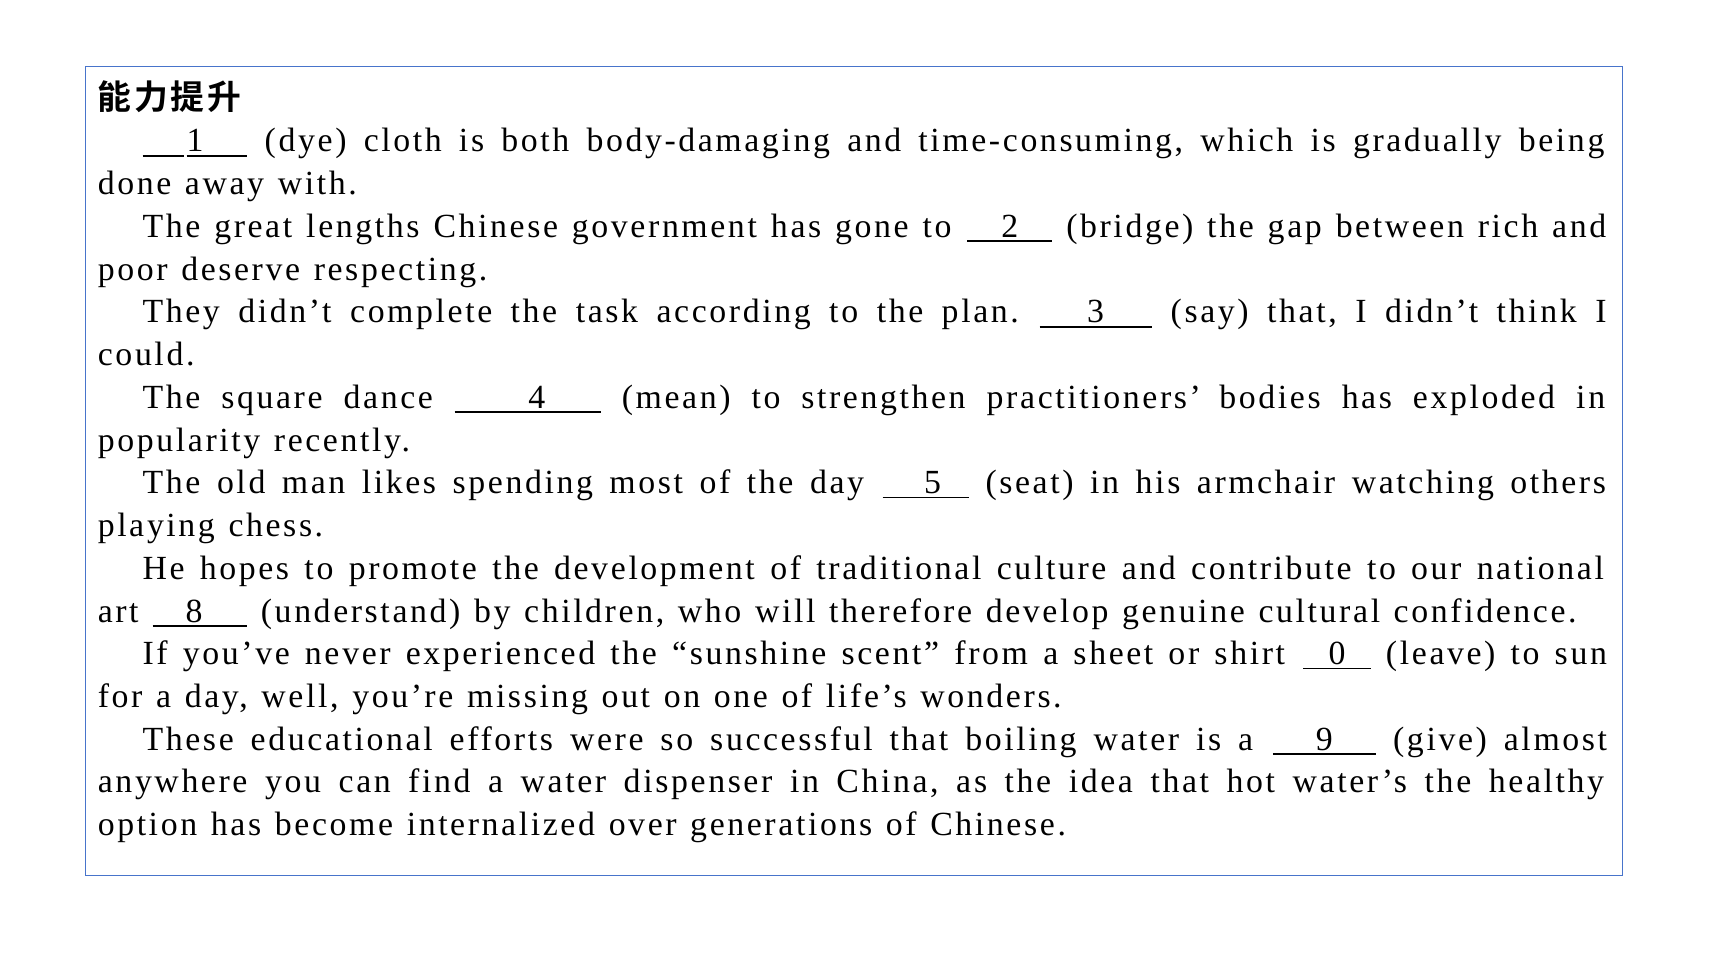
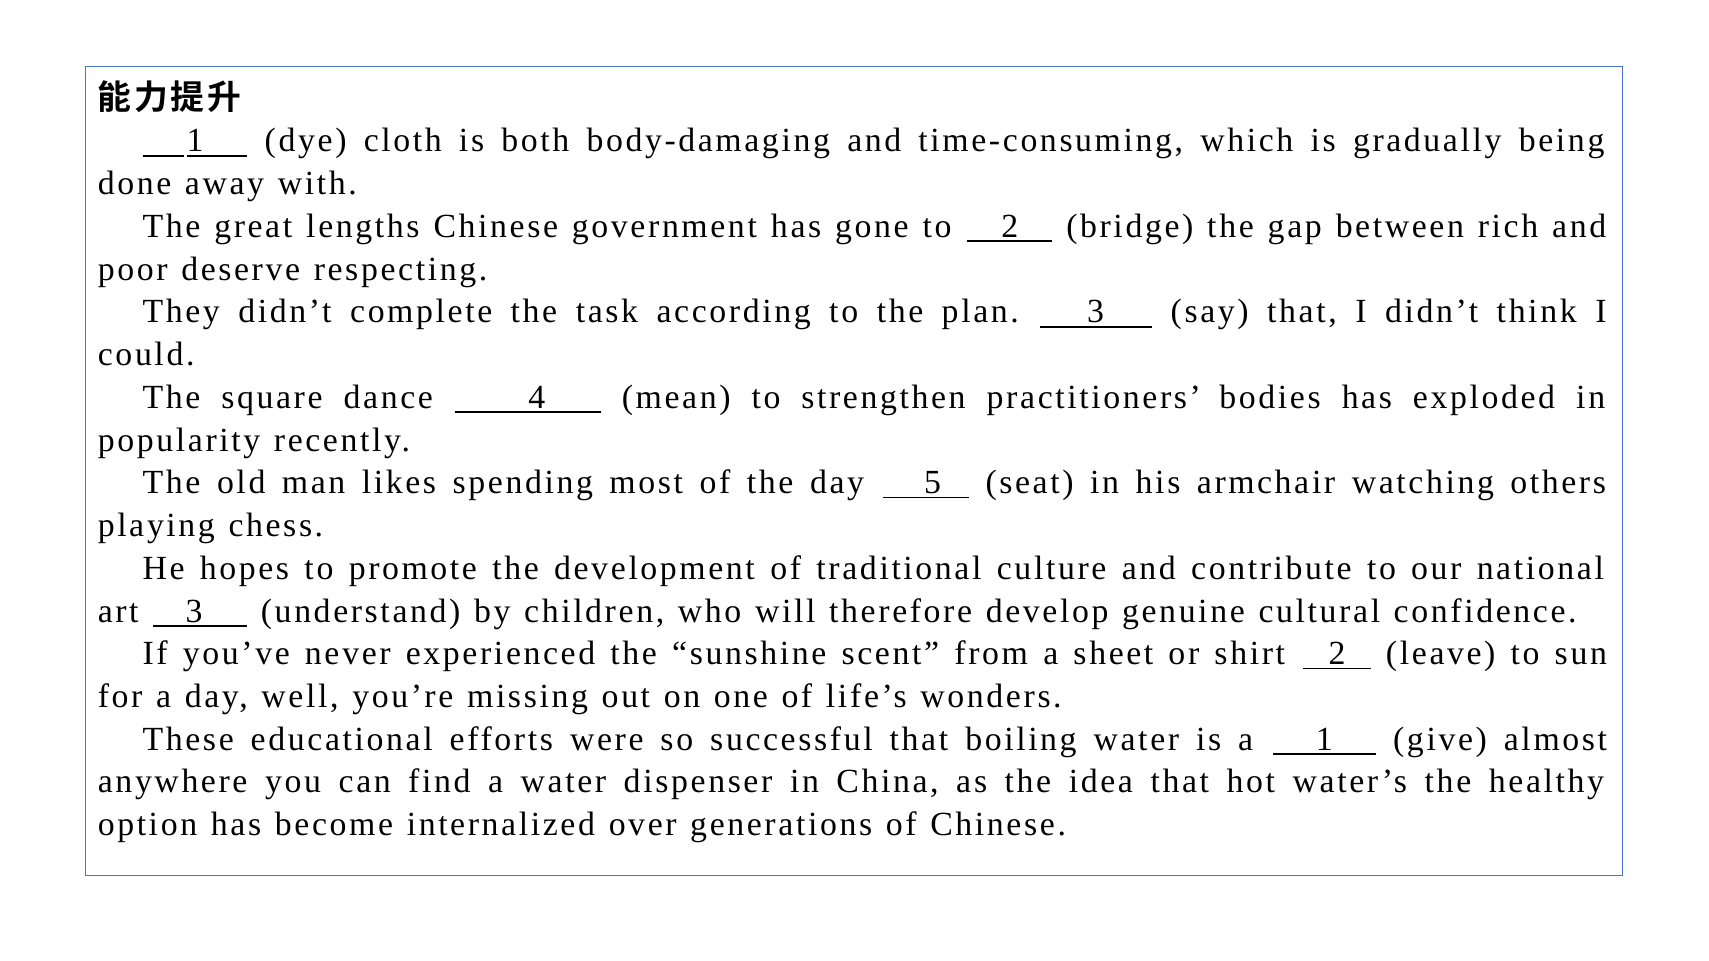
art 8: 8 -> 3
shirt 0: 0 -> 2
a 9: 9 -> 1
